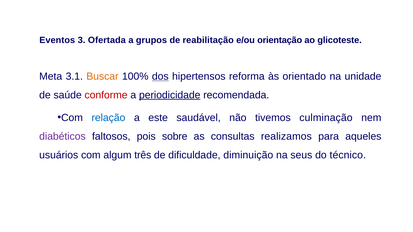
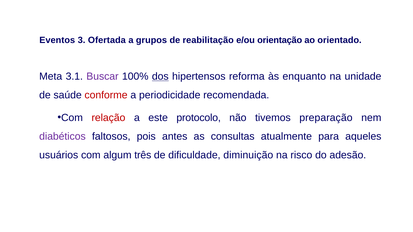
glicoteste: glicoteste -> orientado
Buscar colour: orange -> purple
orientado: orientado -> enquanto
periodicidade underline: present -> none
relação colour: blue -> red
saudável: saudável -> protocolo
culminação: culminação -> preparação
sobre: sobre -> antes
realizamos: realizamos -> atualmente
seus: seus -> risco
técnico: técnico -> adesão
